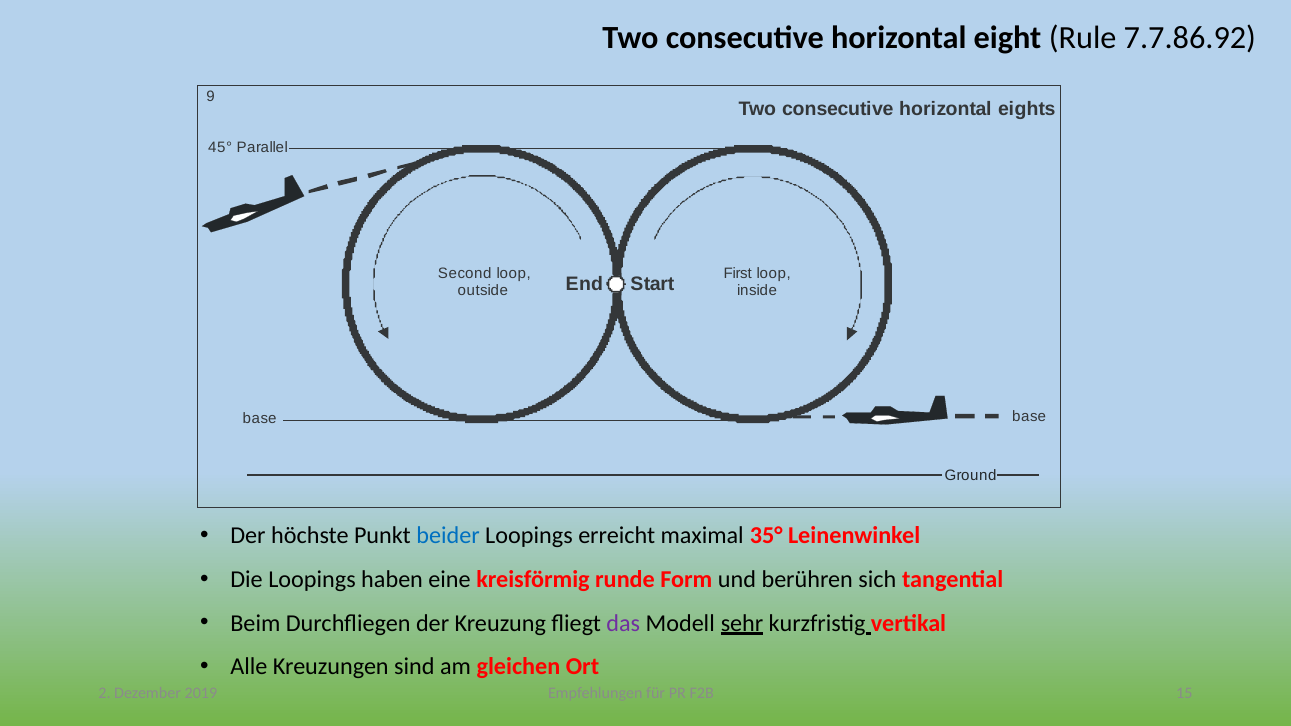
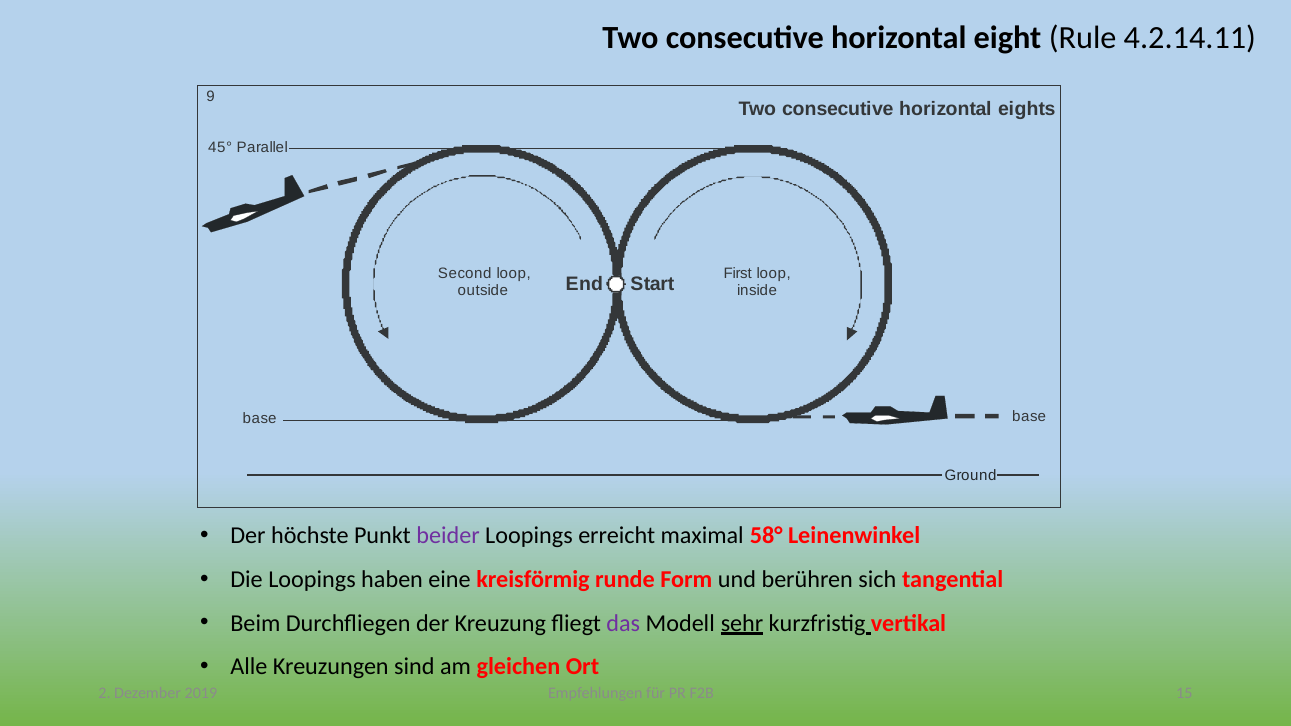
7.7.86.92: 7.7.86.92 -> 4.2.14.11
beider colour: blue -> purple
35°: 35° -> 58°
